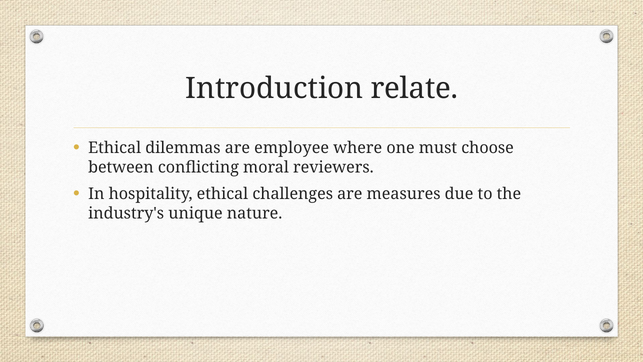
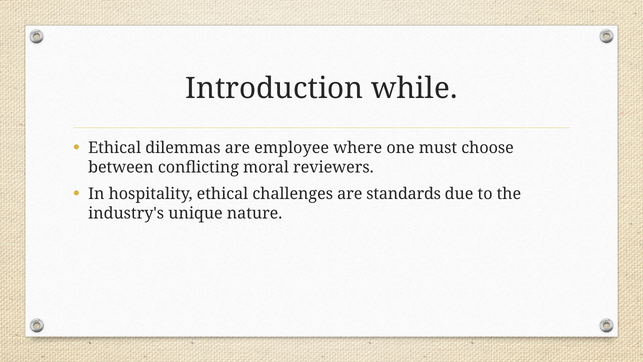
relate: relate -> while
measures: measures -> standards
